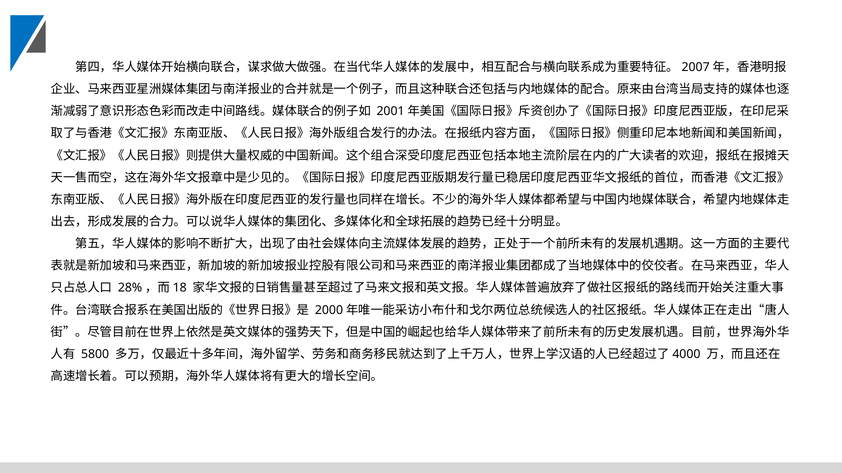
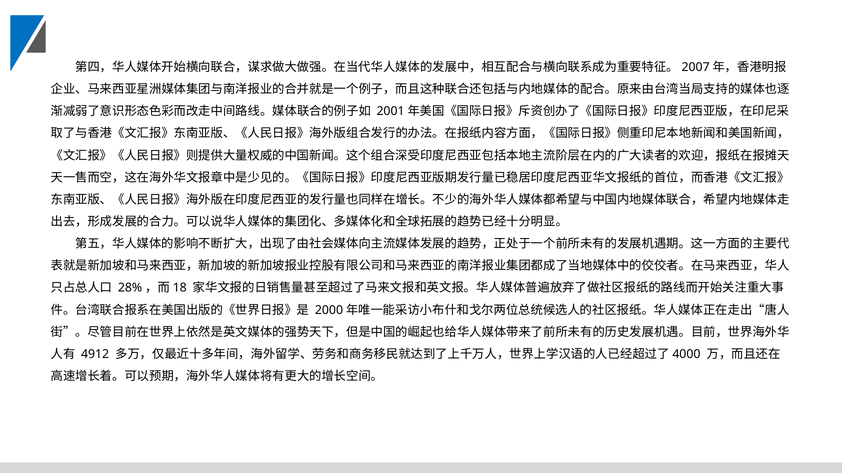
5800: 5800 -> 4912
